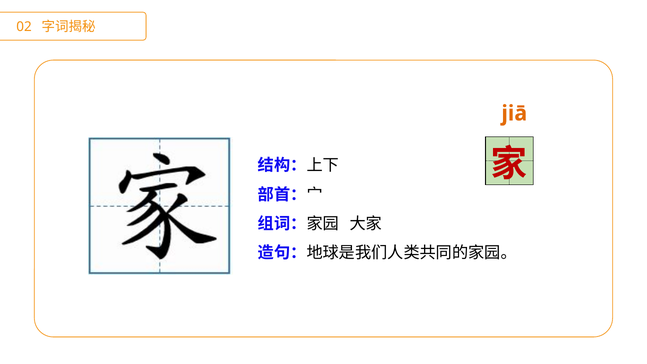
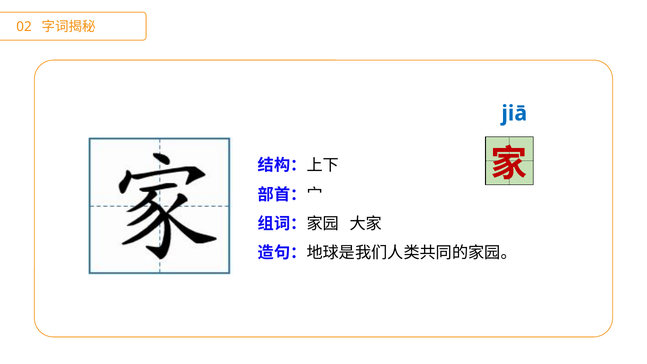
jiā colour: orange -> blue
